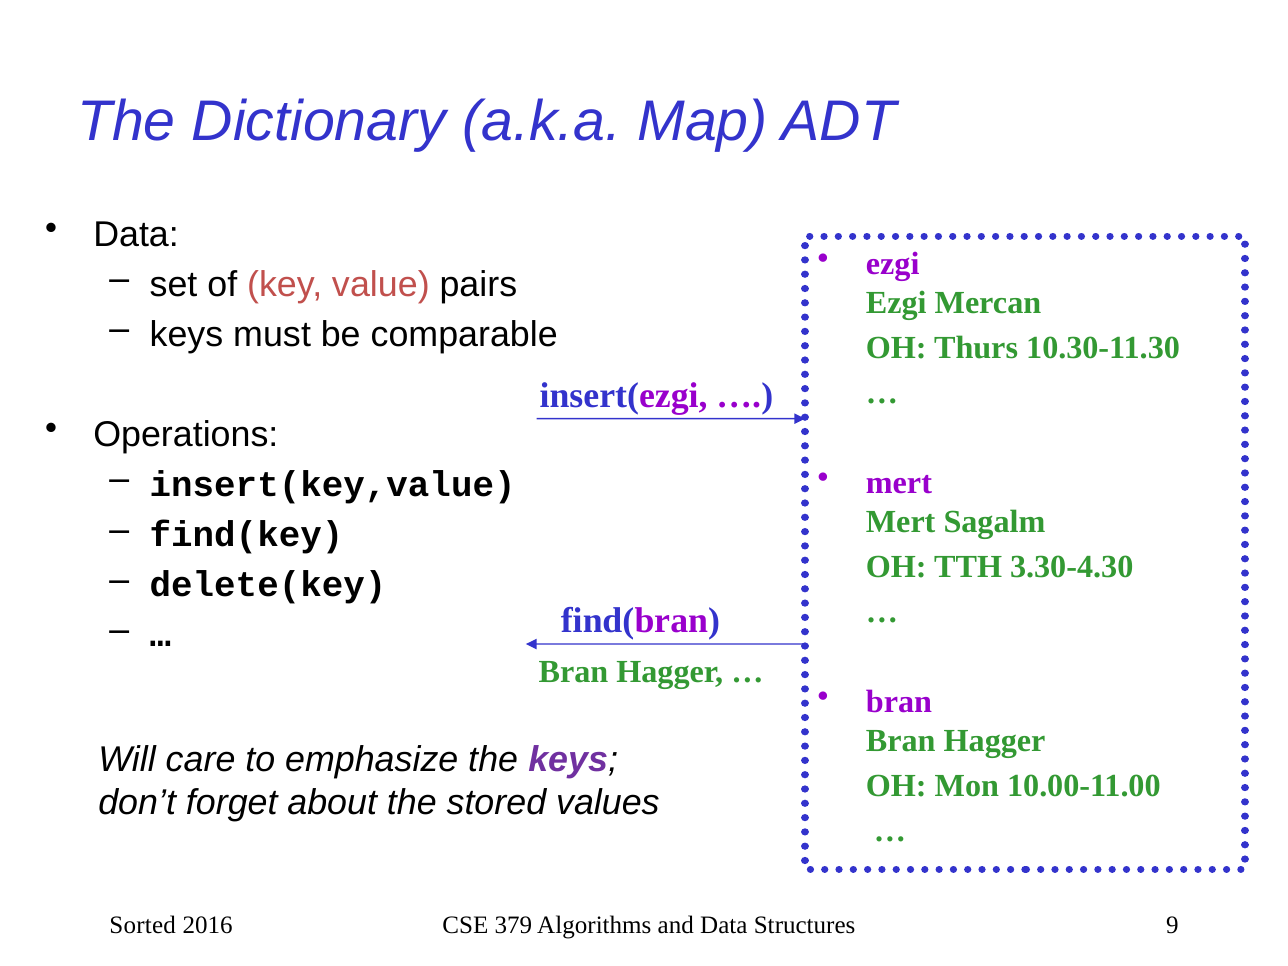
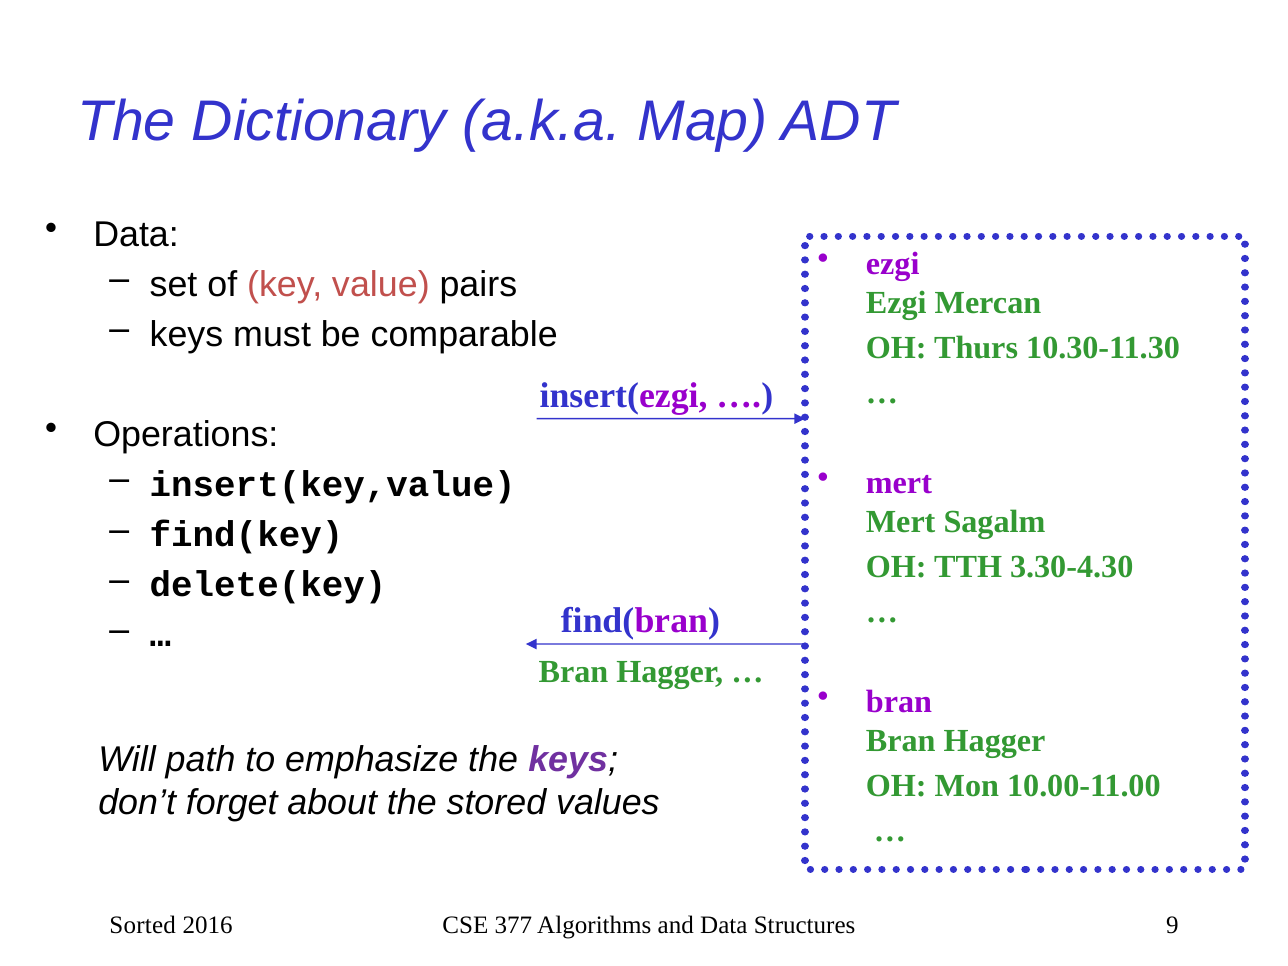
care: care -> path
379: 379 -> 377
